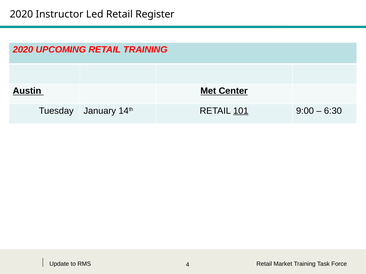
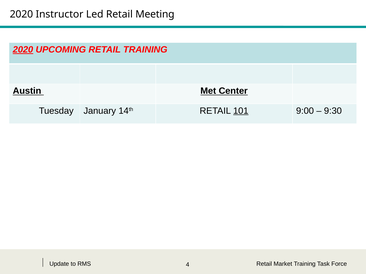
Register: Register -> Meeting
2020 at (23, 50) underline: none -> present
6:30: 6:30 -> 9:30
